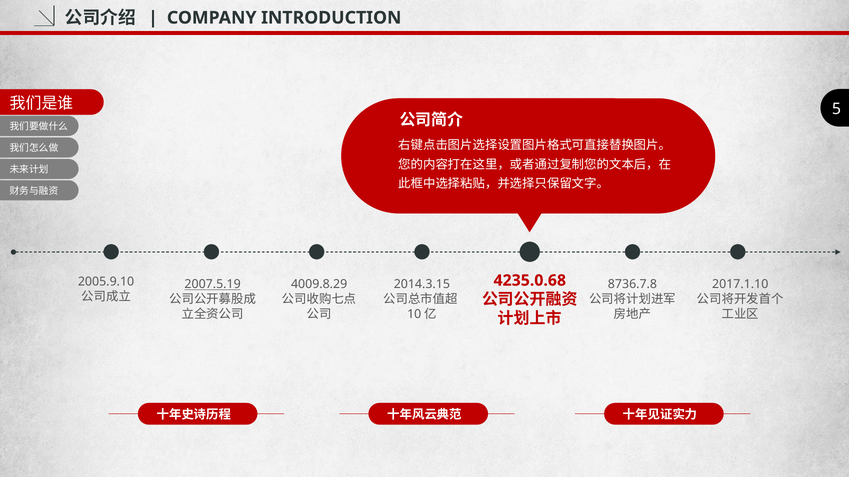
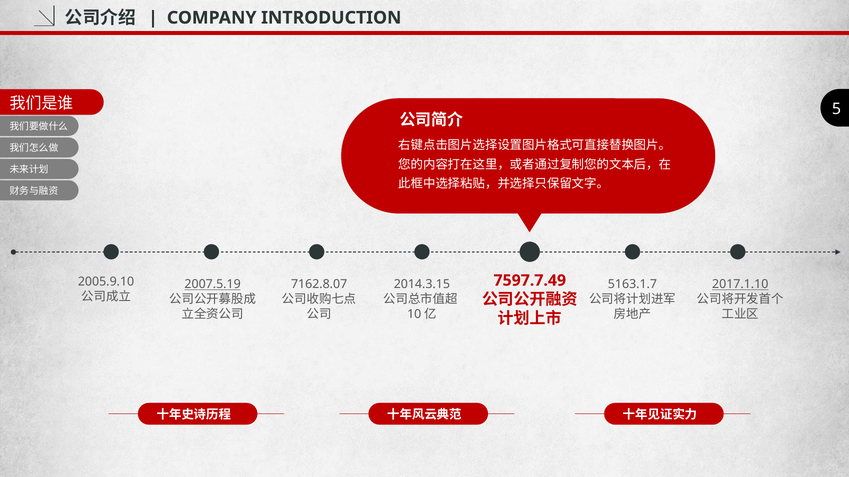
4235.0.68: 4235.0.68 -> 7597.7.49
4009.8.29: 4009.8.29 -> 7162.8.07
8736.7.8: 8736.7.8 -> 5163.1.7
2017.1.10 underline: none -> present
